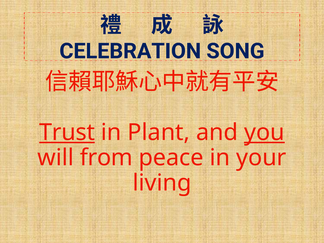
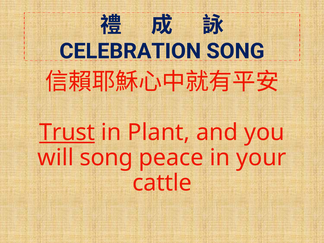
you underline: present -> none
will from: from -> song
living: living -> cattle
